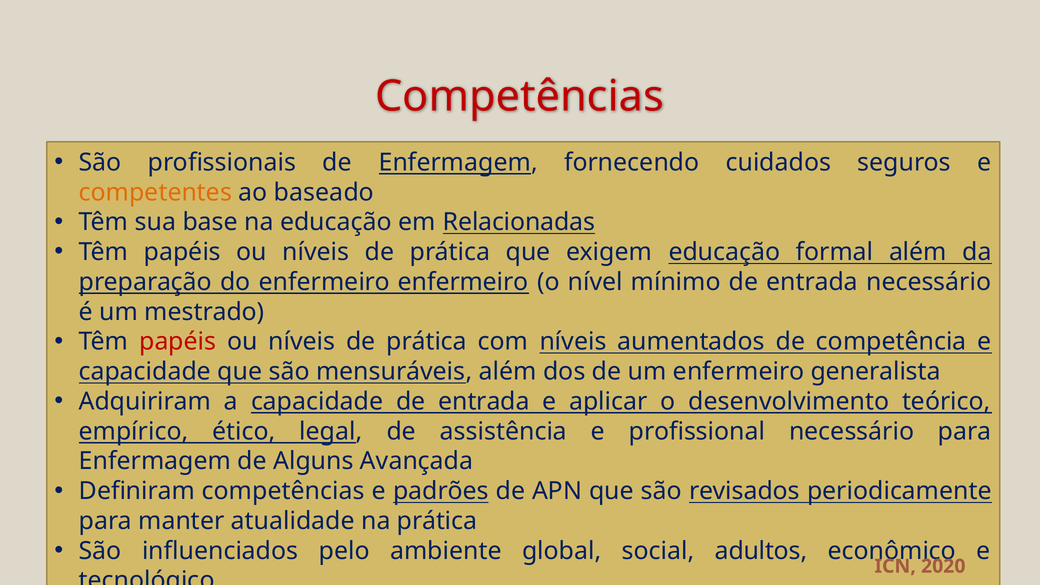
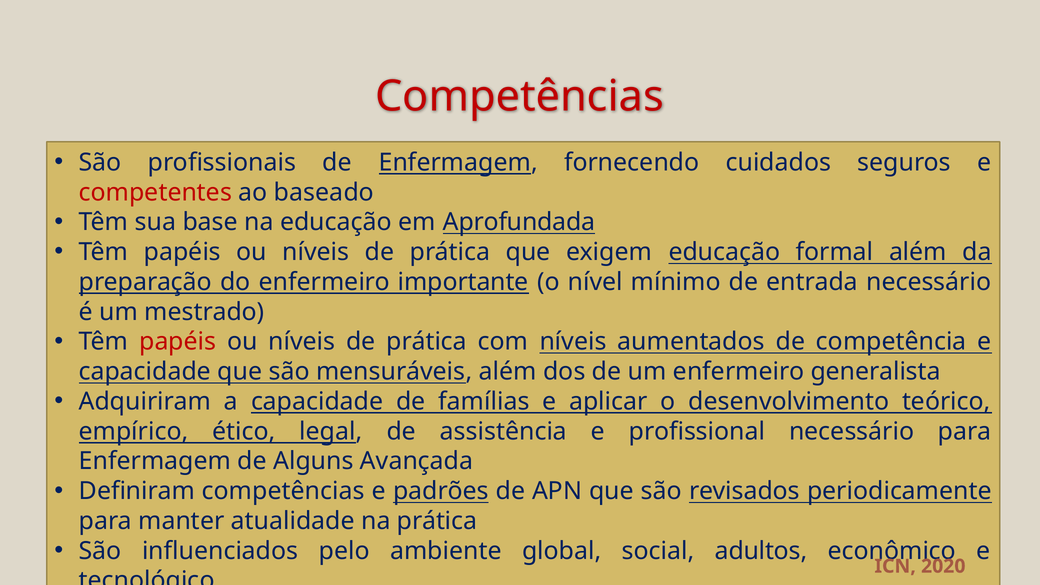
competentes colour: orange -> red
Relacionadas: Relacionadas -> Aprofundada
enfermeiro enfermeiro: enfermeiro -> importante
capacidade de entrada: entrada -> famílias
